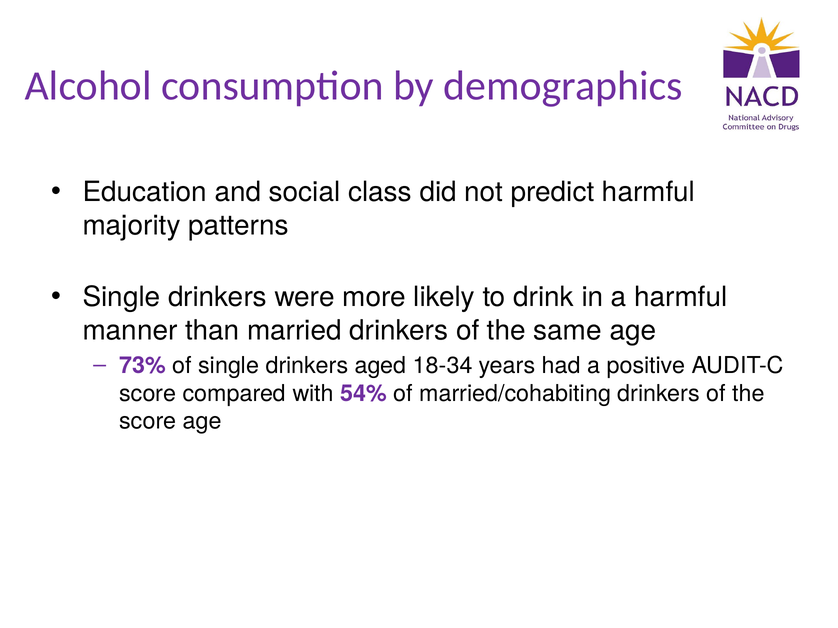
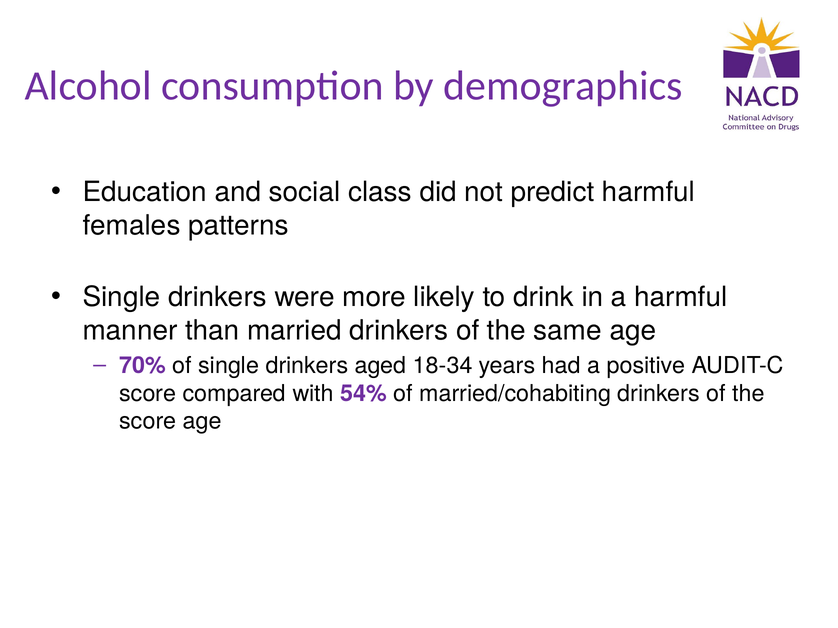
majority: majority -> females
73%: 73% -> 70%
